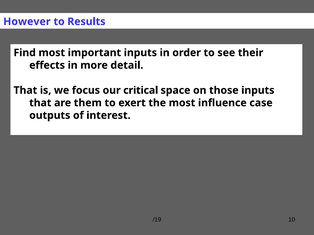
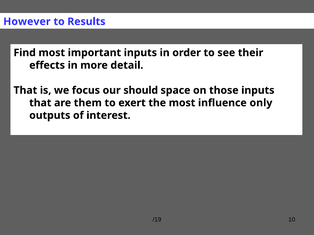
critical: critical -> should
case: case -> only
